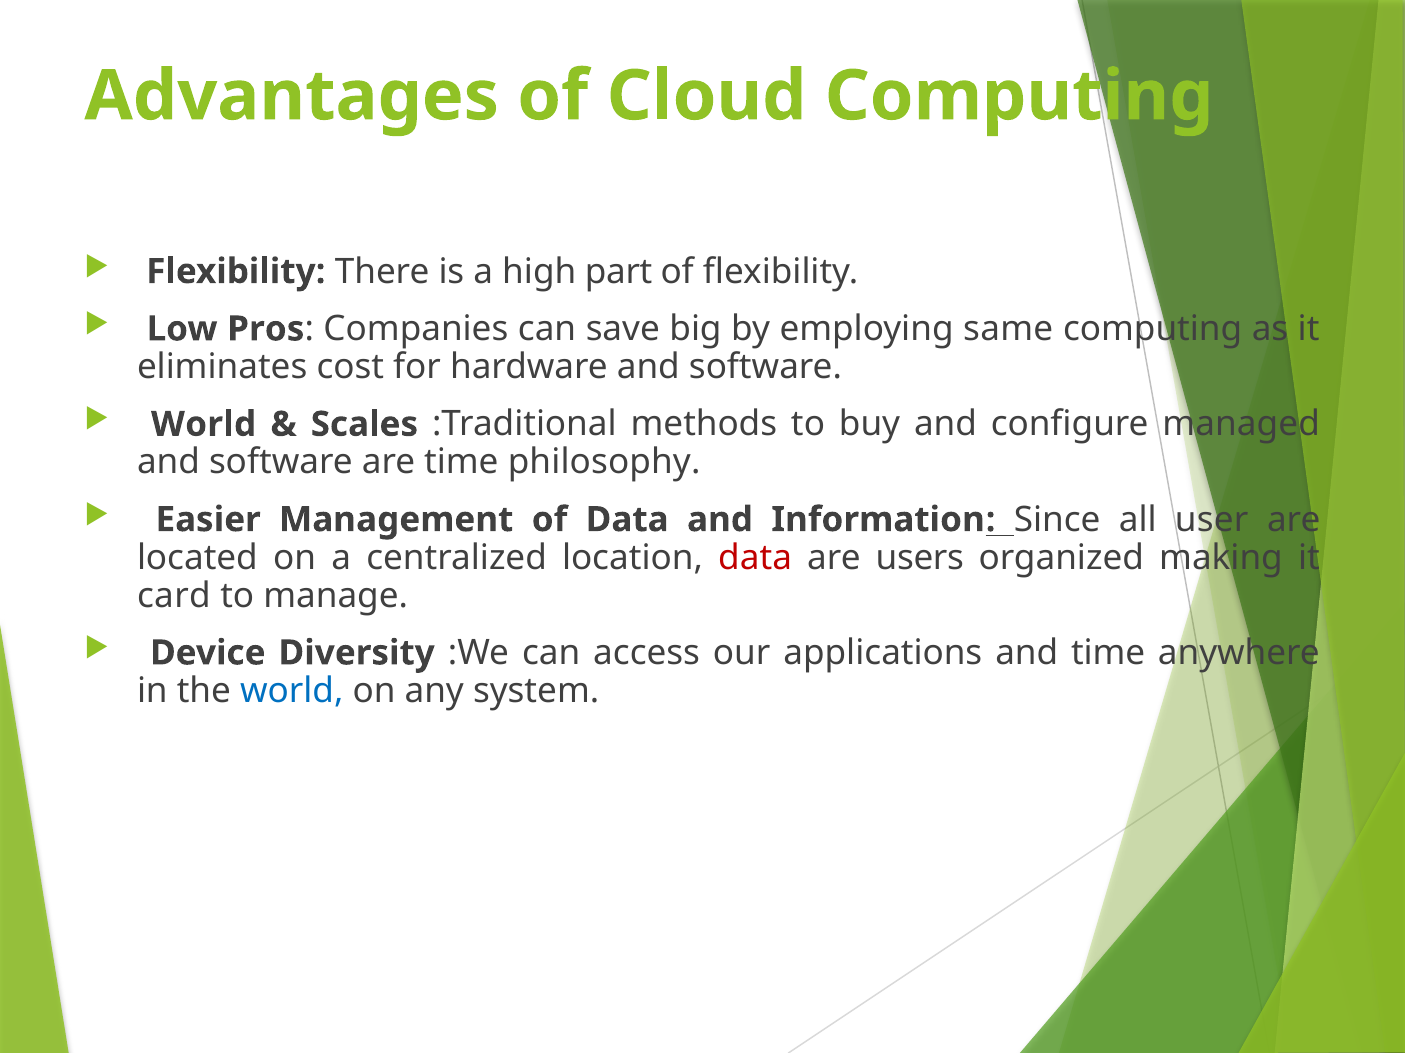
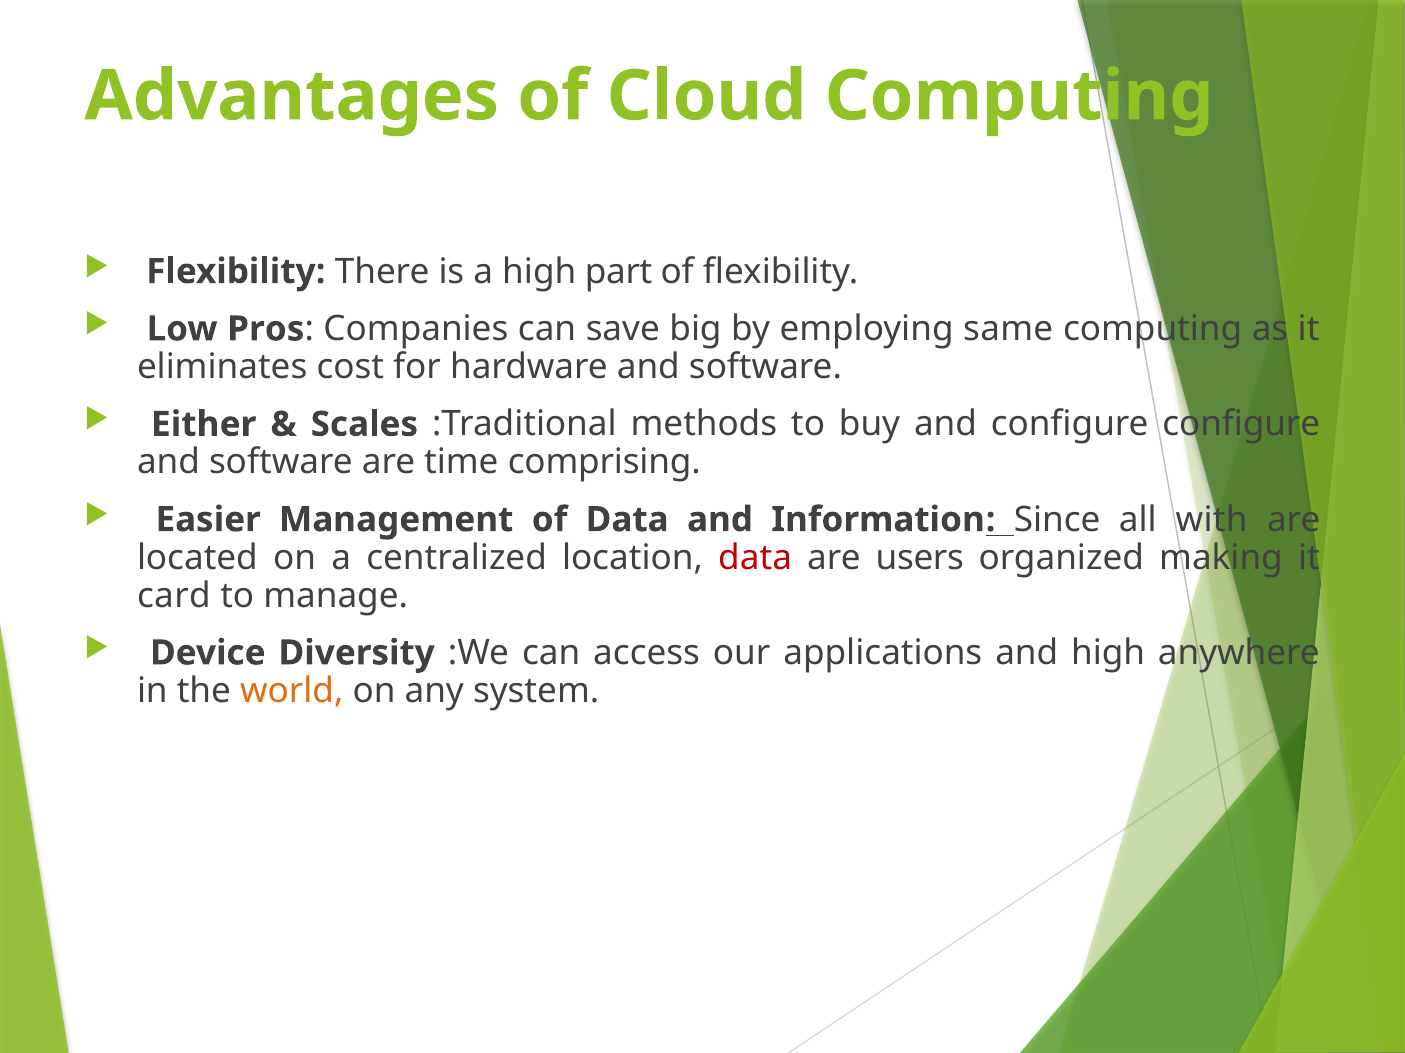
World at (204, 425): World -> Either
configure managed: managed -> configure
philosophy: philosophy -> comprising
user: user -> with
and time: time -> high
world at (292, 691) colour: blue -> orange
